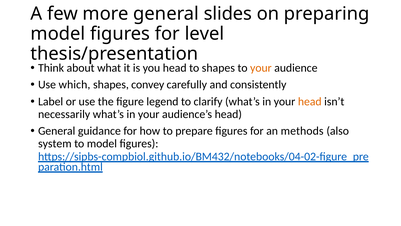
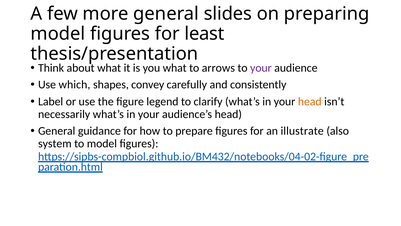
level: level -> least
you head: head -> what
to shapes: shapes -> arrows
your at (261, 68) colour: orange -> purple
methods: methods -> illustrate
